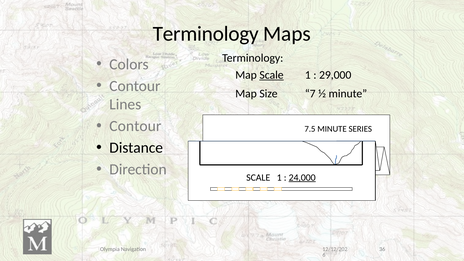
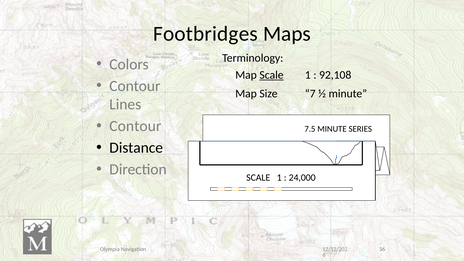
Terminology at (206, 34): Terminology -> Footbridges
29,000: 29,000 -> 92,108
24,000 underline: present -> none
